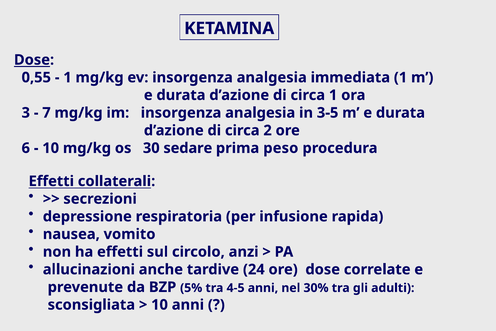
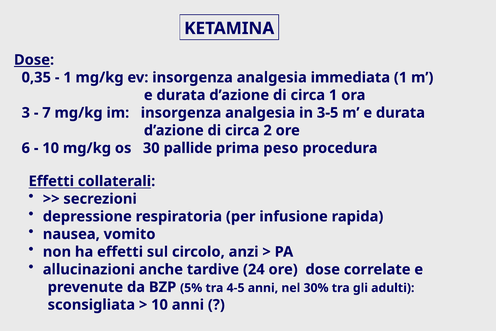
0,55: 0,55 -> 0,35
sedare: sedare -> pallide
